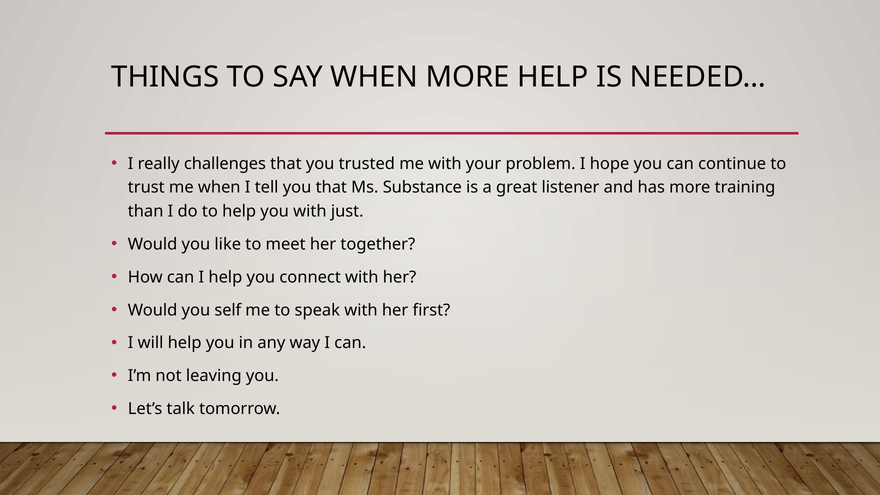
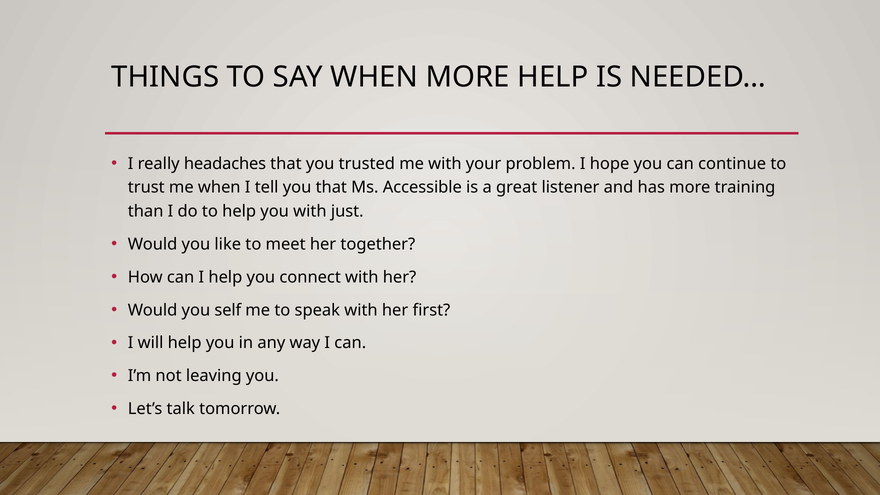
challenges: challenges -> headaches
Substance: Substance -> Accessible
